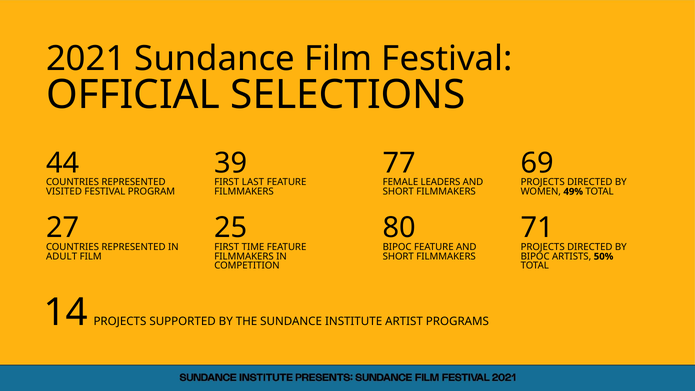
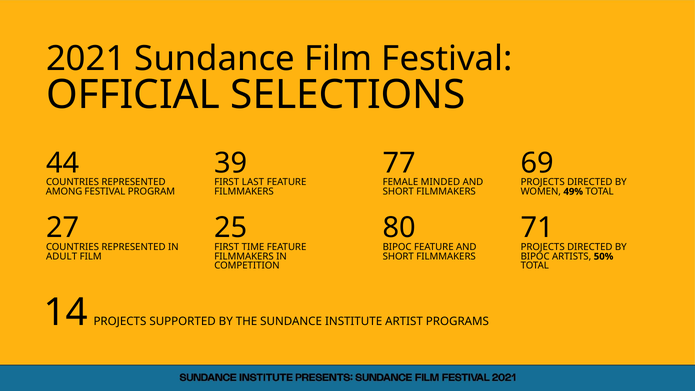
LEADERS: LEADERS -> MINDED
VISITED: VISITED -> AMONG
